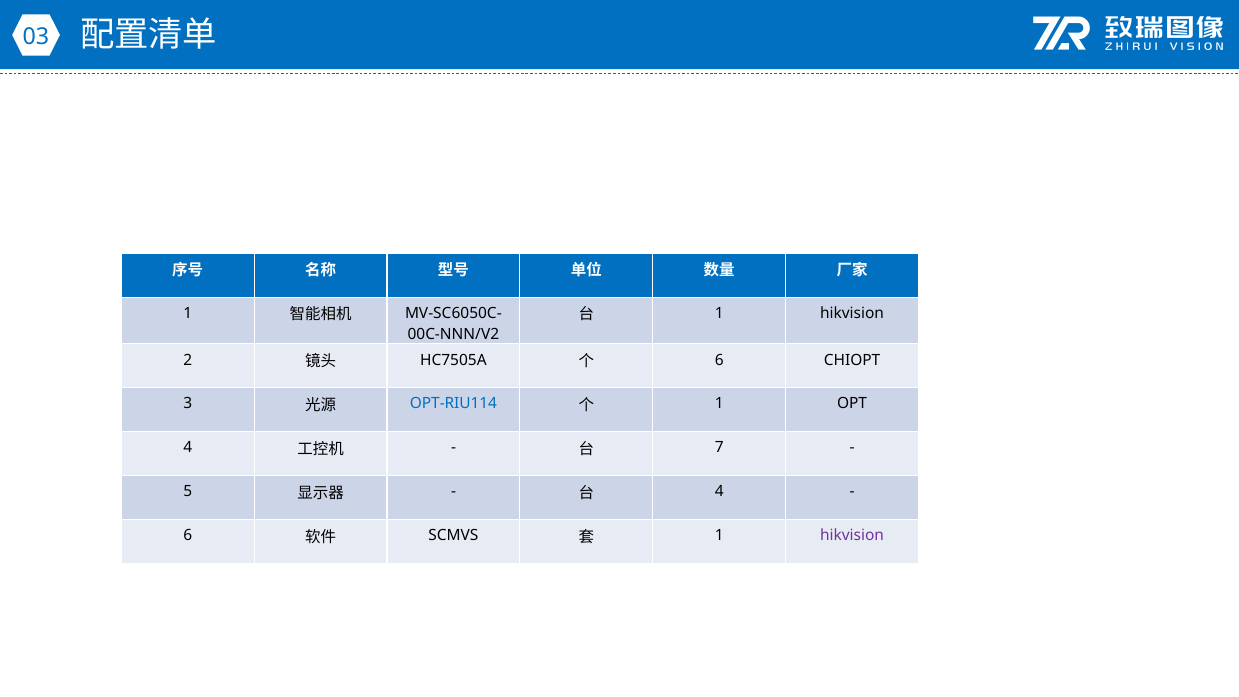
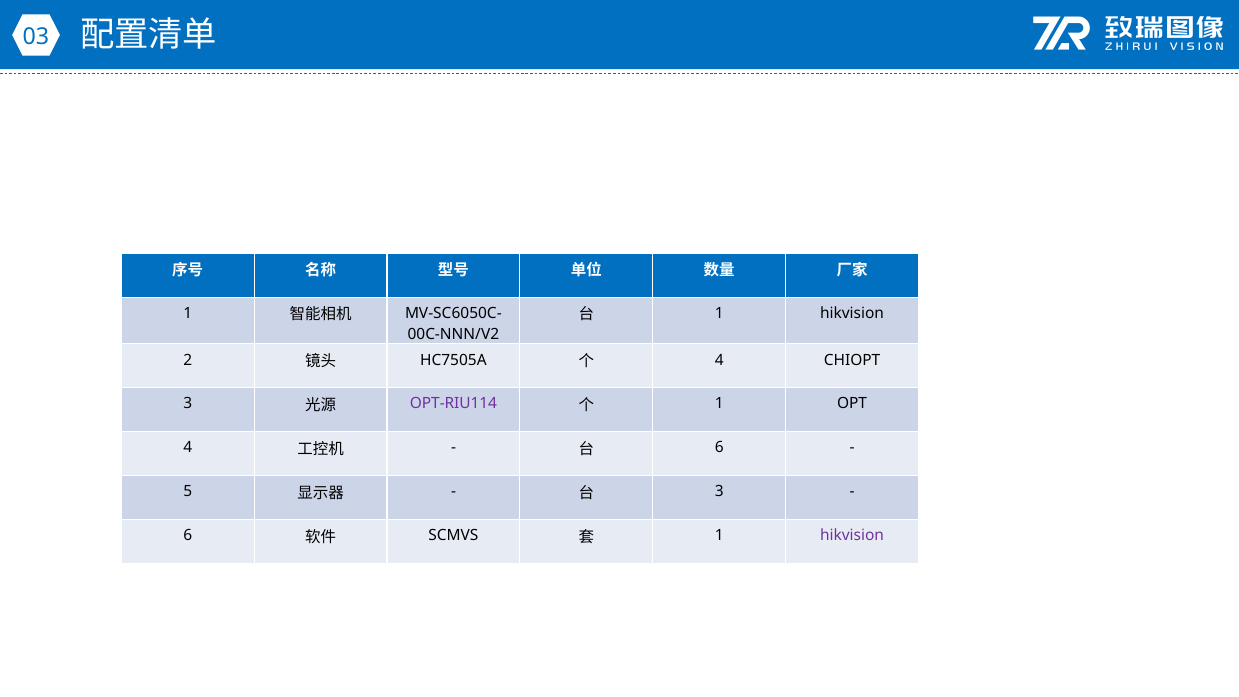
6 at (719, 360): 6 -> 4
OPT-RIU114 colour: blue -> purple
7 at (719, 448): 7 -> 6
4 at (719, 492): 4 -> 3
